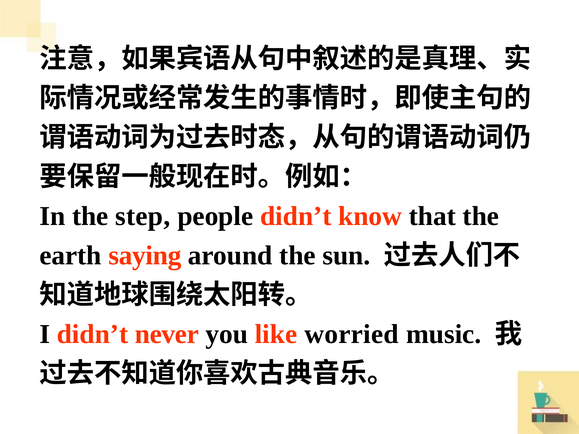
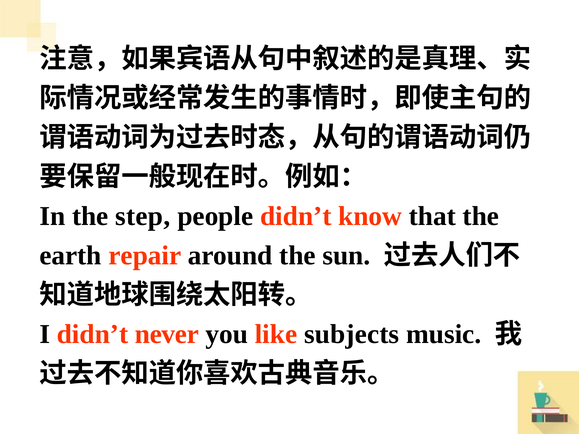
saying: saying -> repair
worried: worried -> subjects
